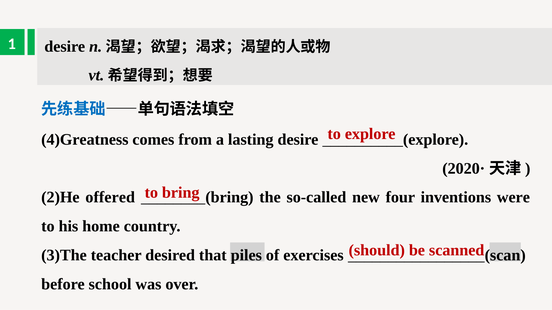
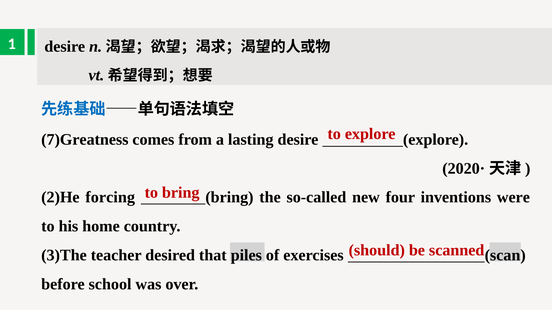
4)Greatness: 4)Greatness -> 7)Greatness
offered: offered -> forcing
